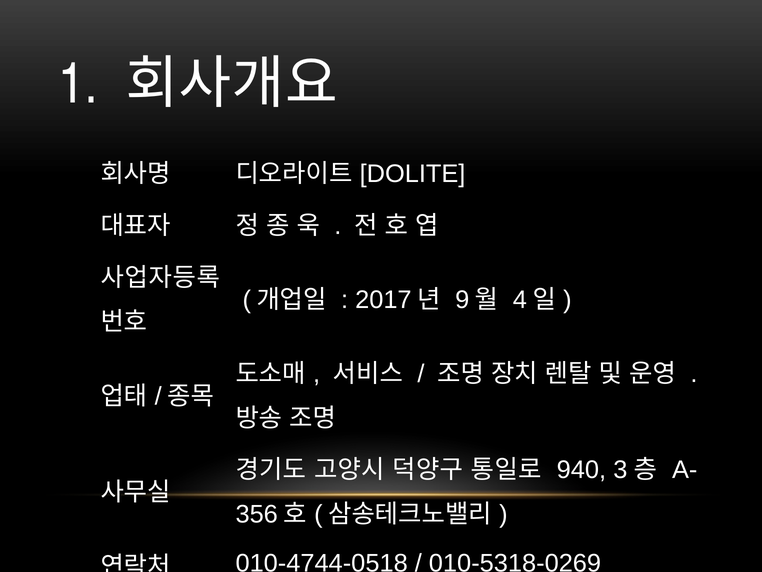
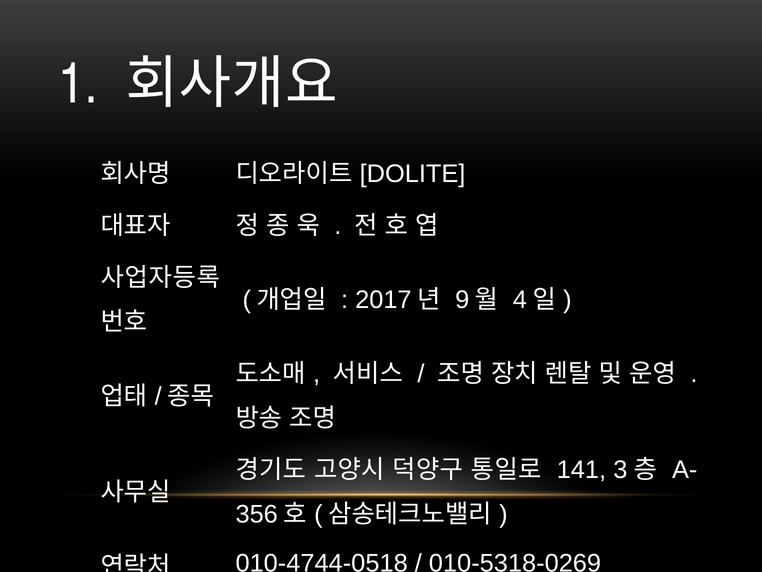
940: 940 -> 141
